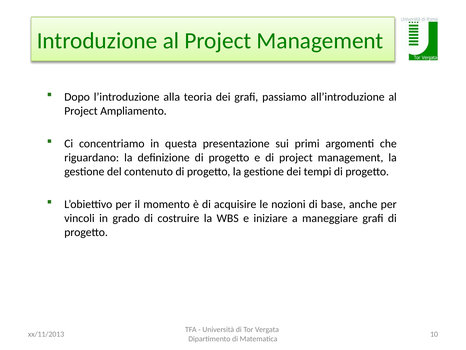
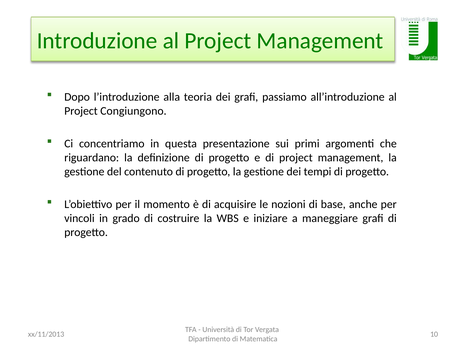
Ampliamento: Ampliamento -> Congiungono
